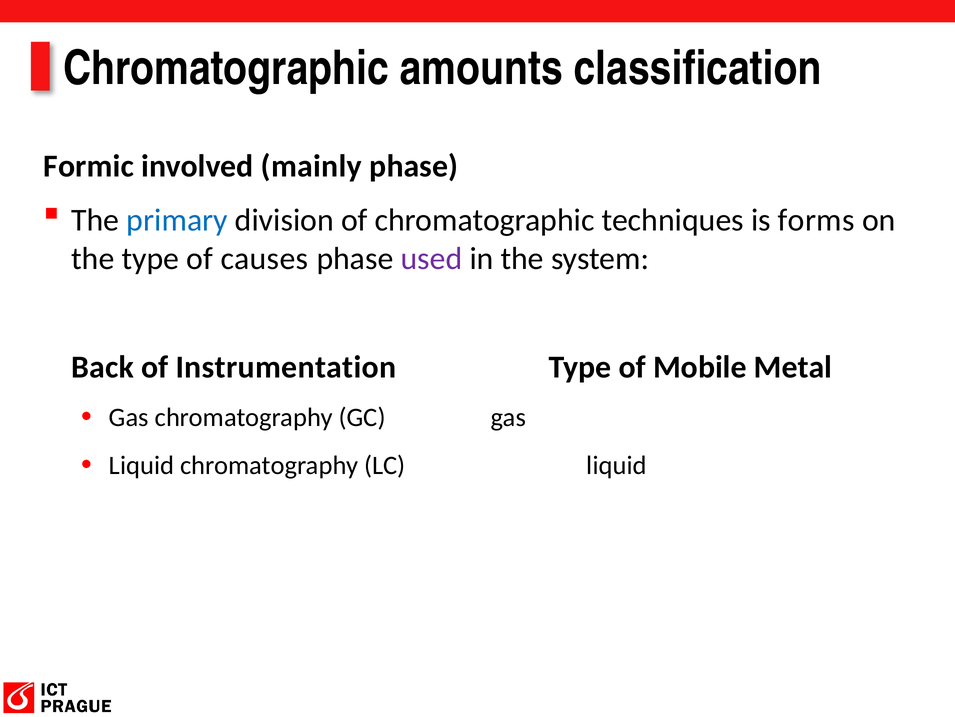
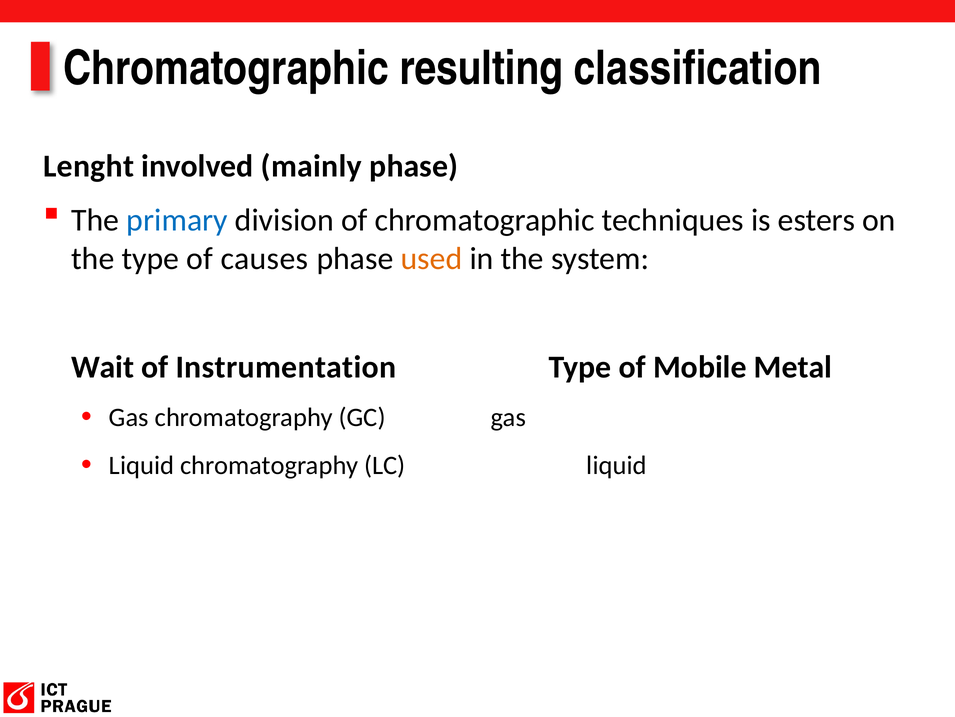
amounts: amounts -> resulting
Formic: Formic -> Lenght
forms: forms -> esters
used colour: purple -> orange
Back: Back -> Wait
